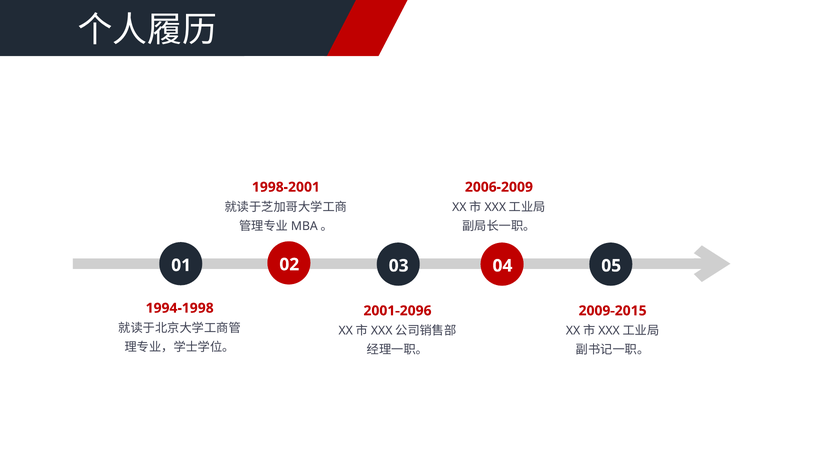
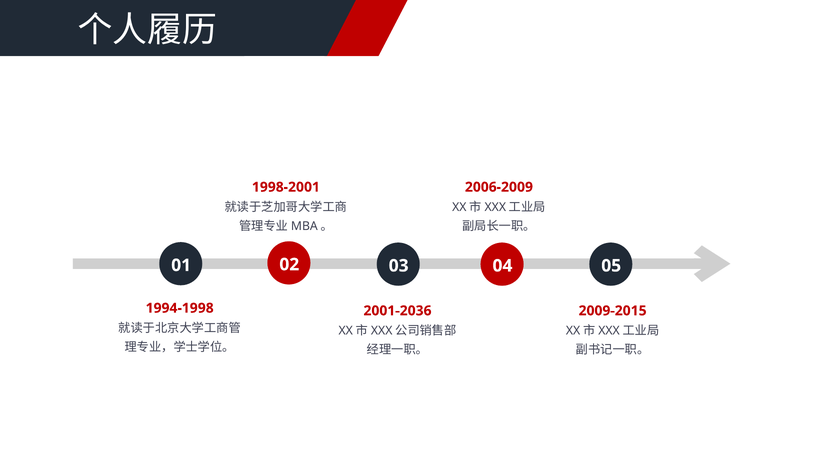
2001-2096: 2001-2096 -> 2001-2036
